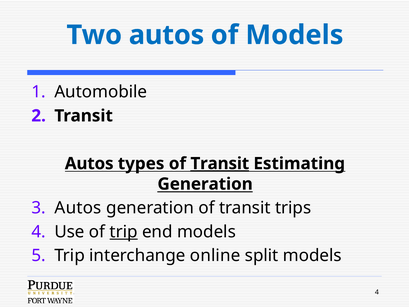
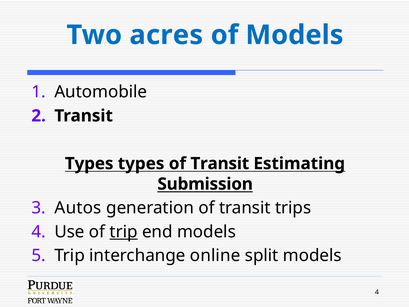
Two autos: autos -> acres
Autos at (89, 163): Autos -> Types
Transit at (220, 163) underline: present -> none
Generation at (205, 184): Generation -> Submission
